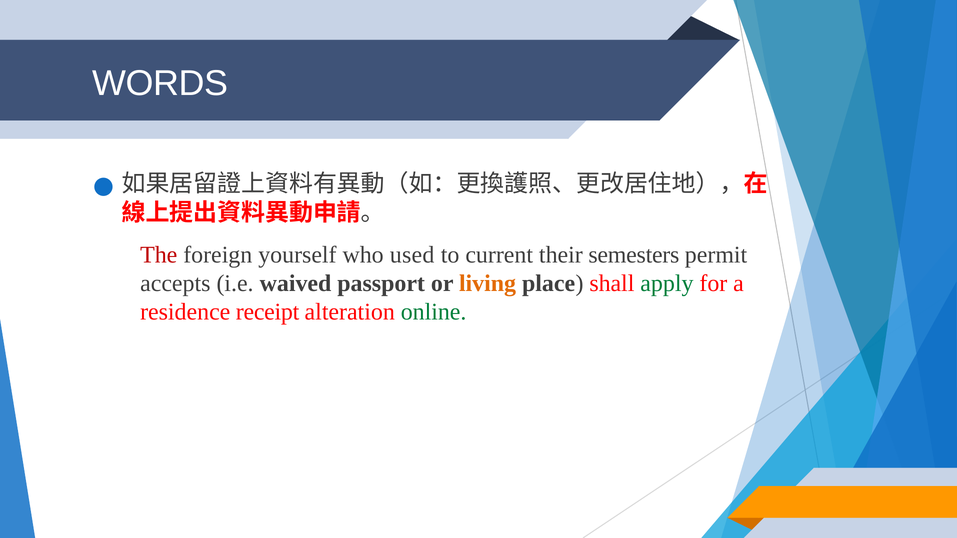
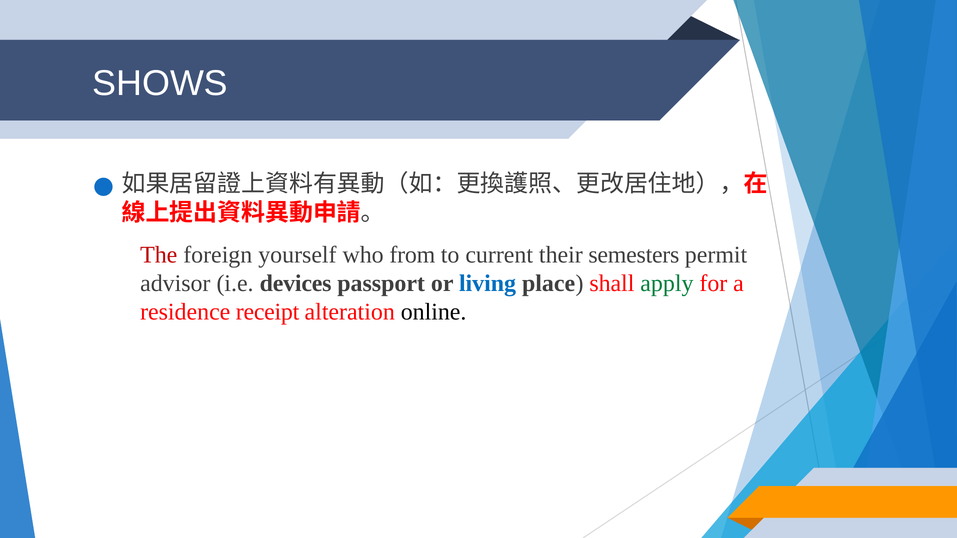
WORDS: WORDS -> SHOWS
used: used -> from
accepts: accepts -> advisor
waived: waived -> devices
living colour: orange -> blue
online colour: green -> black
